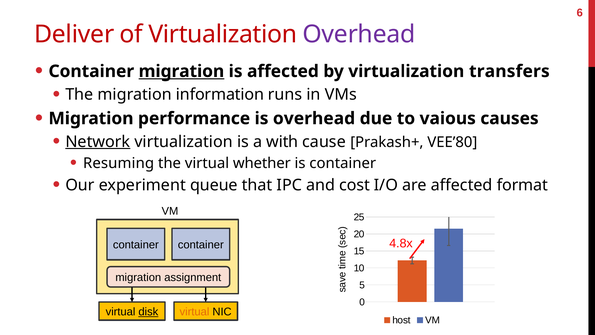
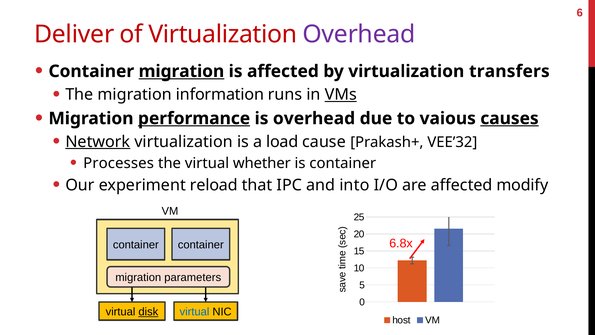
VMs underline: none -> present
performance underline: none -> present
causes underline: none -> present
with: with -> load
VEE’80: VEE’80 -> VEE’32
Resuming: Resuming -> Processes
queue: queue -> reload
cost: cost -> into
format: format -> modify
4.8x: 4.8x -> 6.8x
assignment: assignment -> parameters
virtual at (194, 312) colour: orange -> blue
